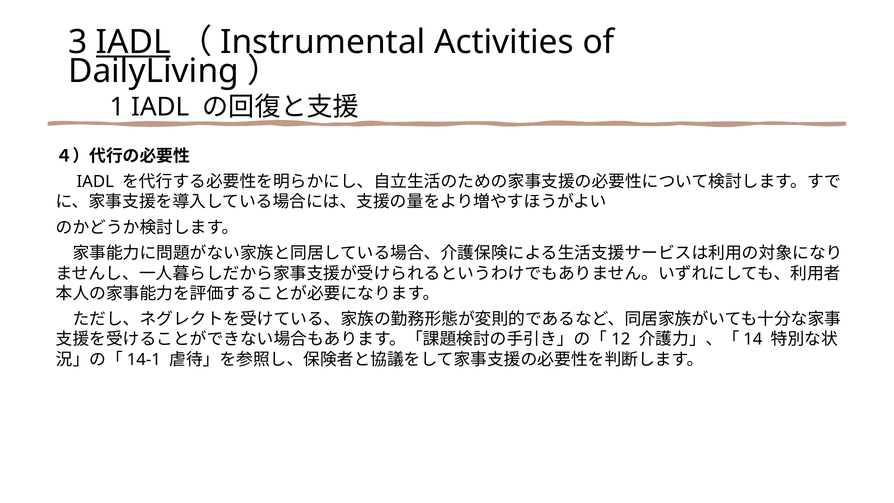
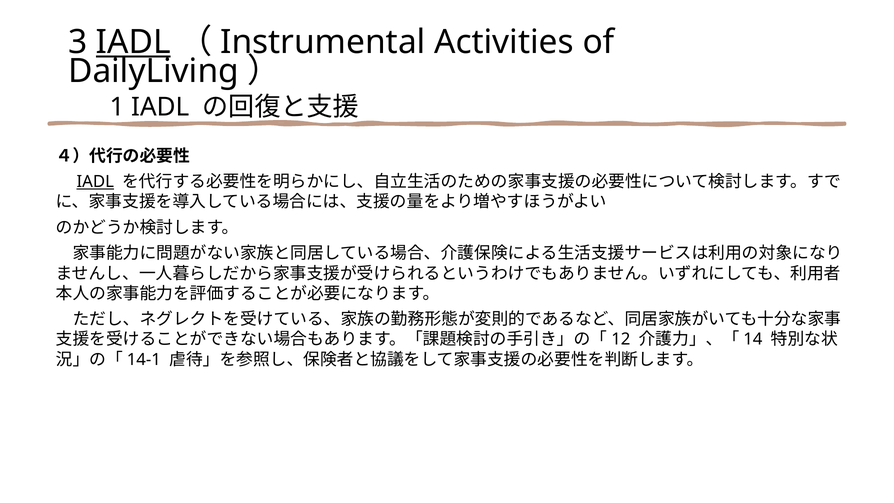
IADL at (95, 182) underline: none -> present
